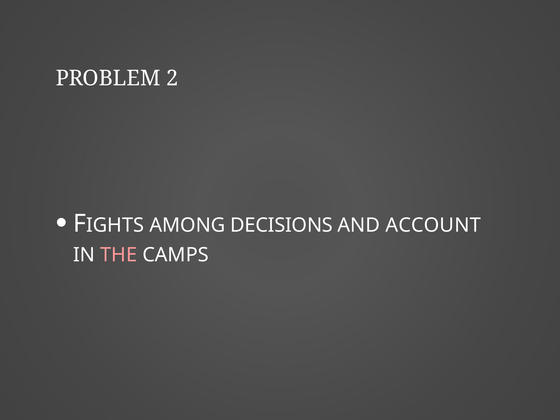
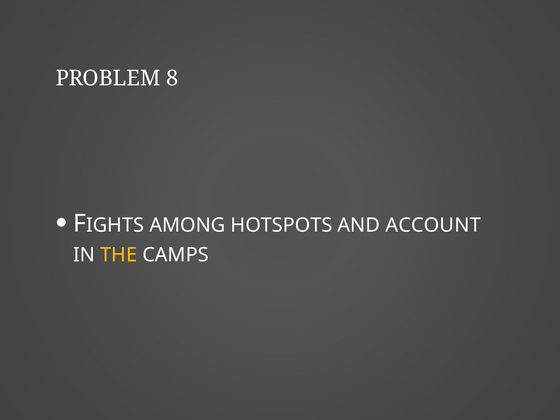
2: 2 -> 8
DECISIONS: DECISIONS -> HOTSPOTS
THE colour: pink -> yellow
